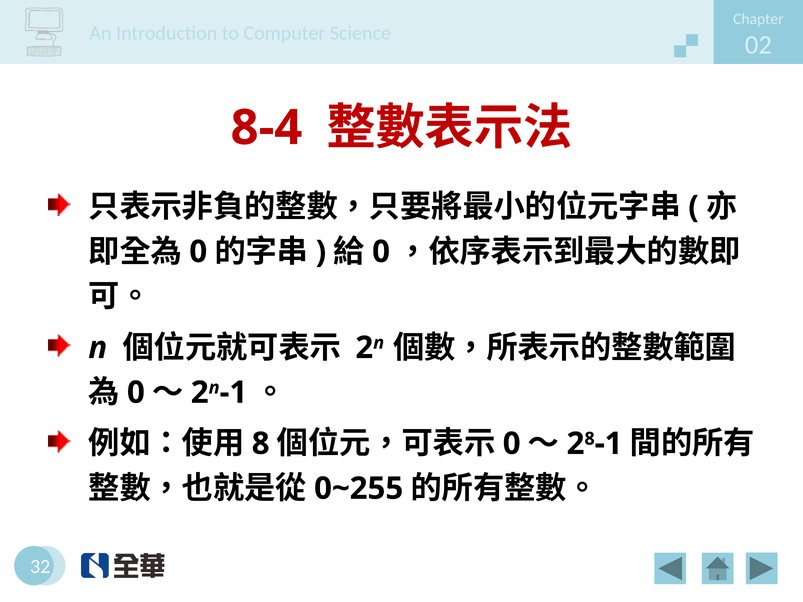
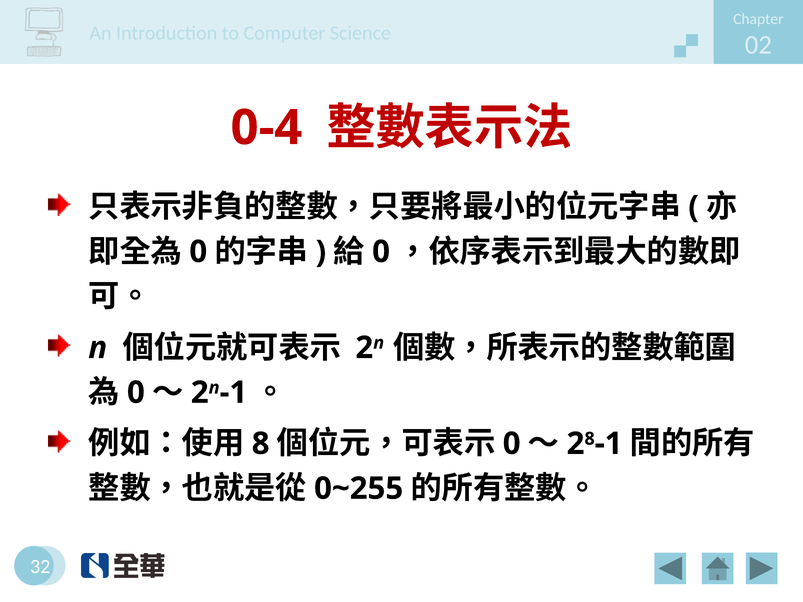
8-4: 8-4 -> 0-4
